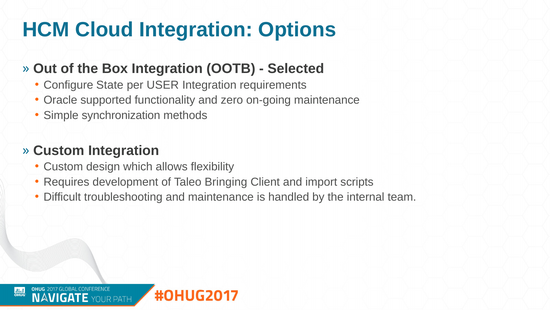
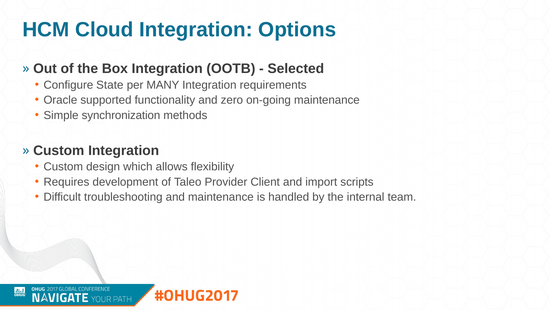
USER: USER -> MANY
Bringing: Bringing -> Provider
